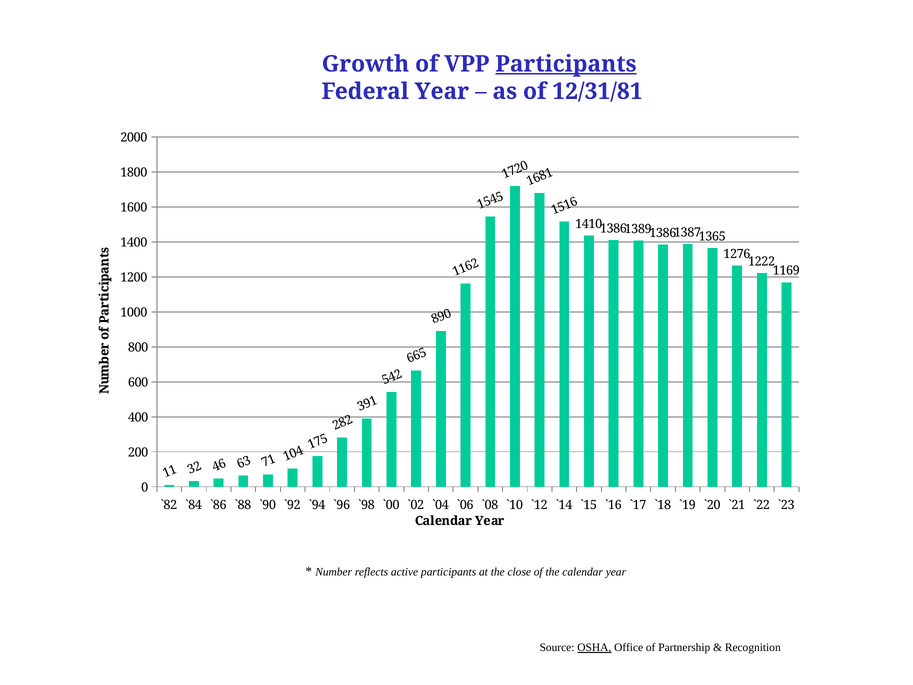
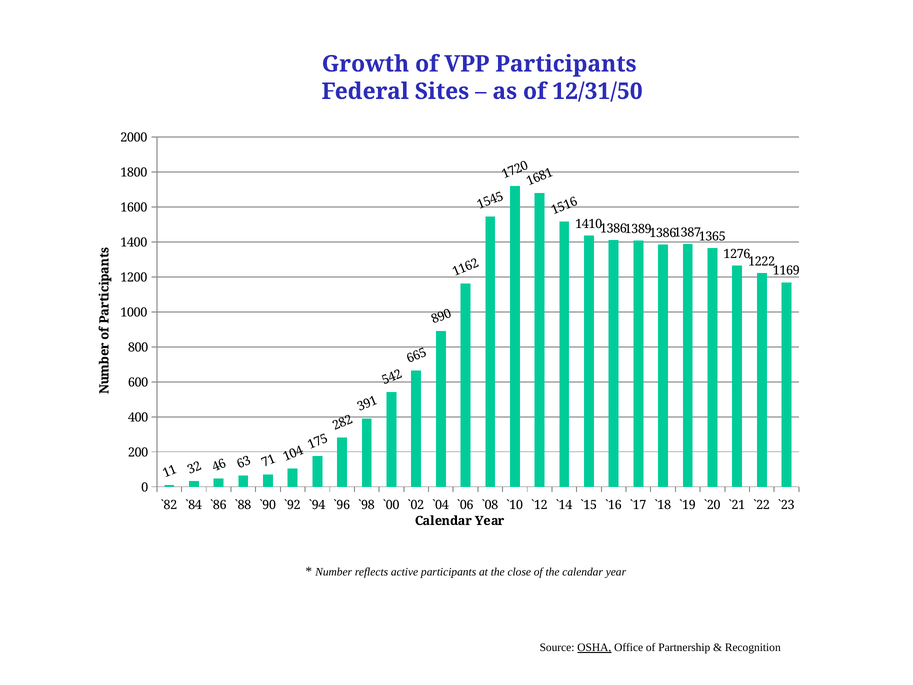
Participants at (566, 64) underline: present -> none
Federal Year: Year -> Sites
12/31/81: 12/31/81 -> 12/31/50
